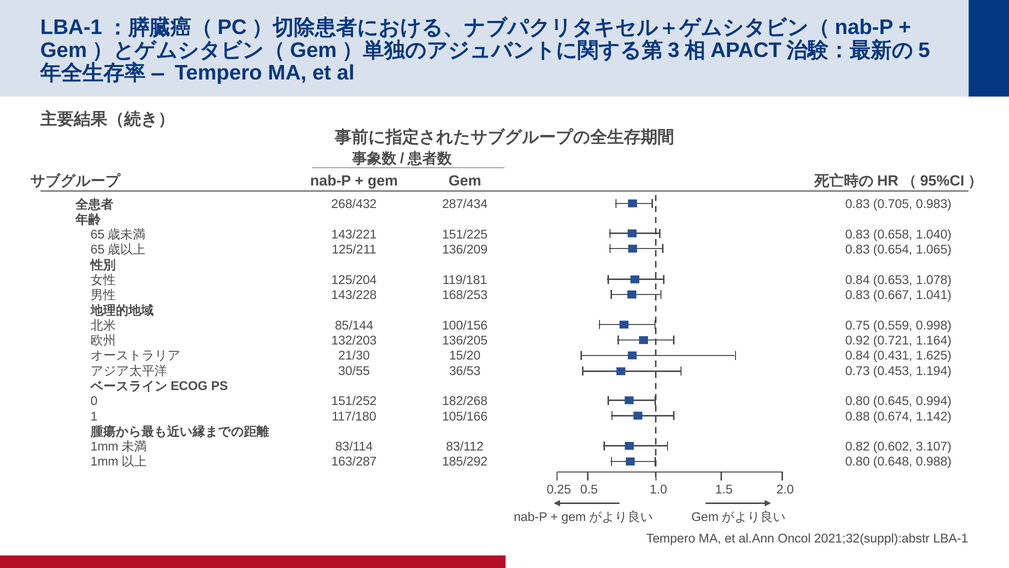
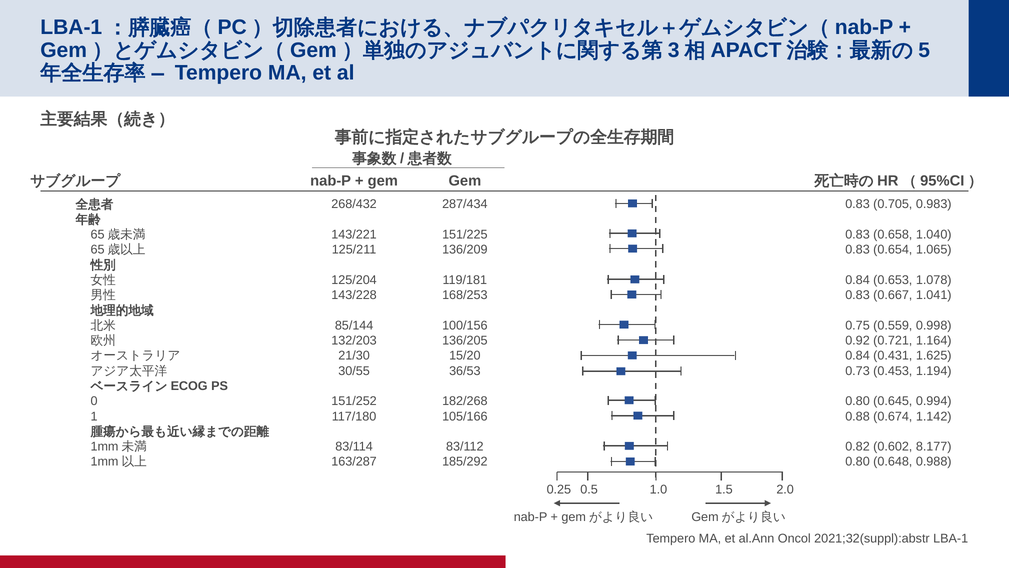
3.107: 3.107 -> 8.177
